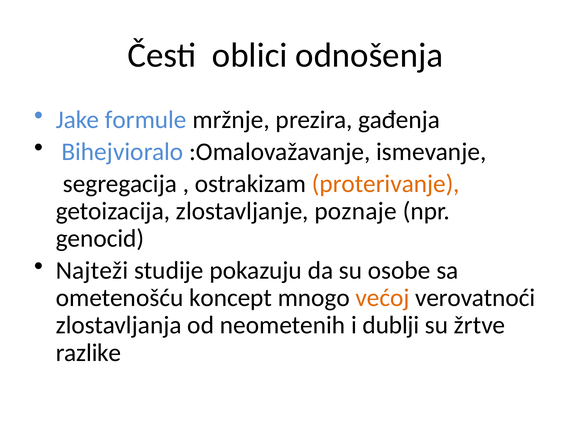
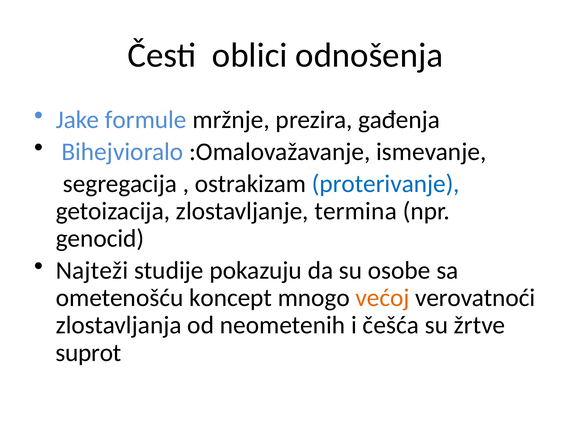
proterivanje colour: orange -> blue
poznaje: poznaje -> termina
dublji: dublji -> češća
razlike: razlike -> suprot
